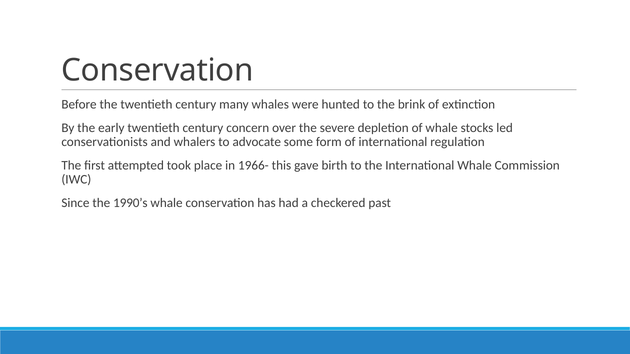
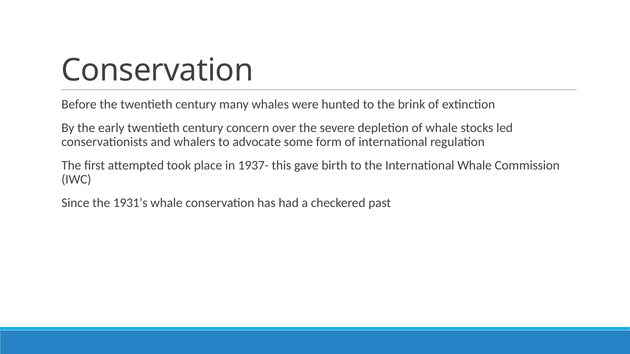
1966-: 1966- -> 1937-
1990’s: 1990’s -> 1931’s
